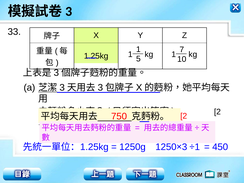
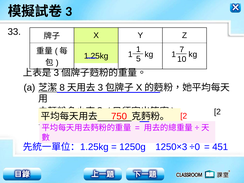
3 at (62, 87): 3 -> 8
1 at (197, 147): 1 -> 0
450: 450 -> 451
